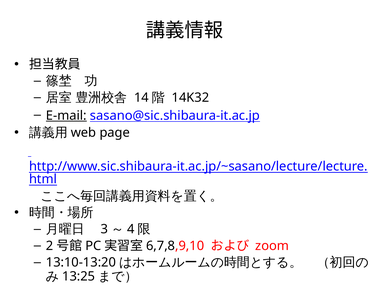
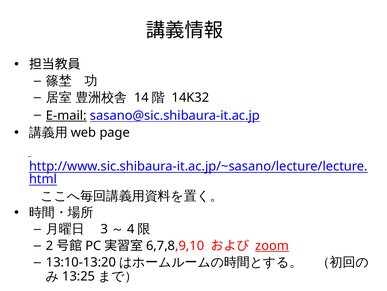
zoom underline: none -> present
